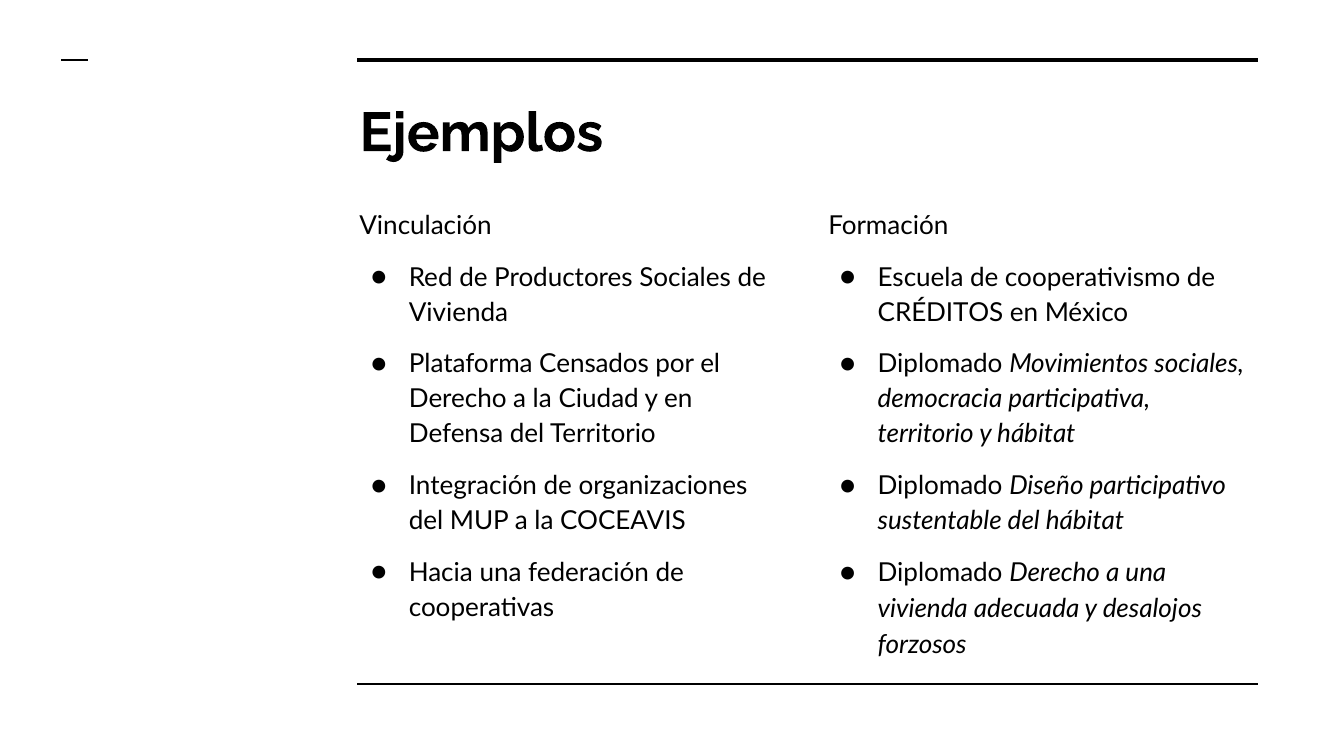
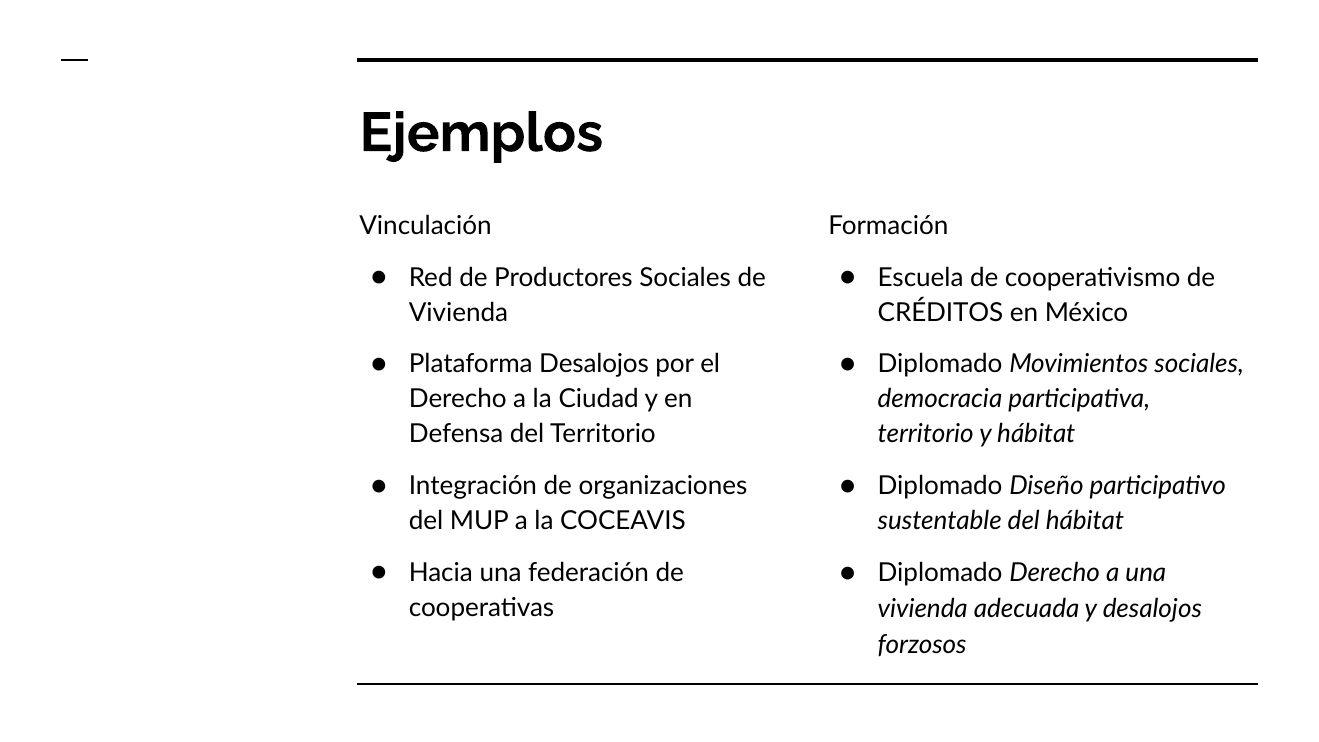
Plataforma Censados: Censados -> Desalojos
